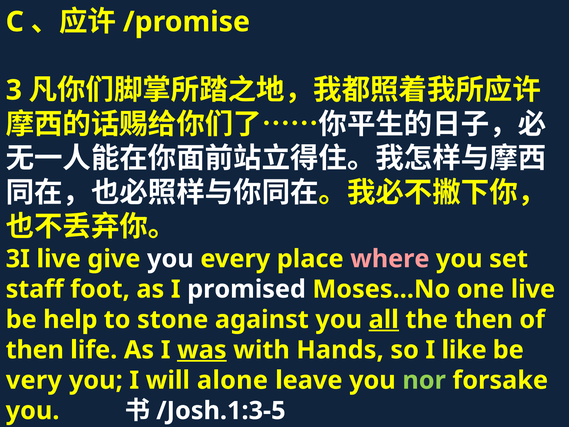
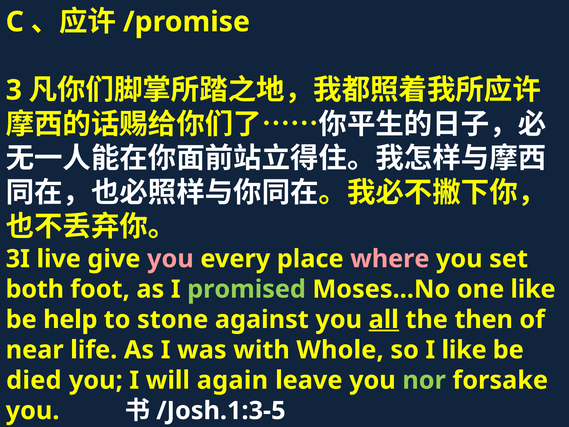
you at (170, 259) colour: white -> pink
staff: staff -> both
promised colour: white -> light green
one live: live -> like
then at (35, 350): then -> near
was underline: present -> none
Hands: Hands -> Whole
very: very -> died
alone: alone -> again
